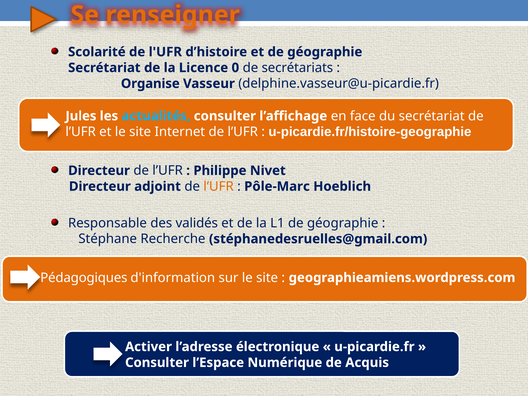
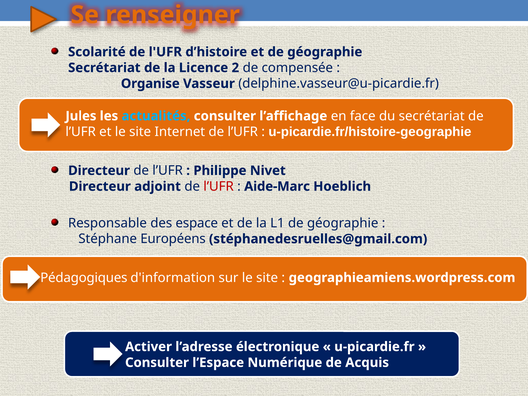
0: 0 -> 2
secrétariats: secrétariats -> compensée
l’UFR at (219, 186) colour: orange -> red
Pôle-Marc: Pôle-Marc -> Aide-Marc
validés: validés -> espace
Recherche: Recherche -> Européens
